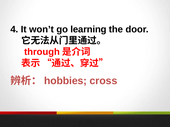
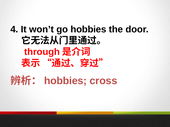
go learning: learning -> hobbies
